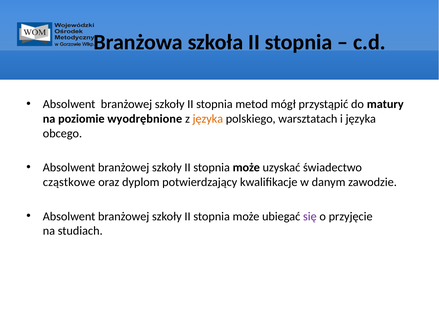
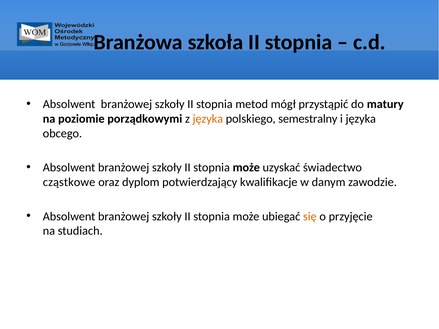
wyodrębnione: wyodrębnione -> porządkowymi
warsztatach: warsztatach -> semestralny
się colour: purple -> orange
